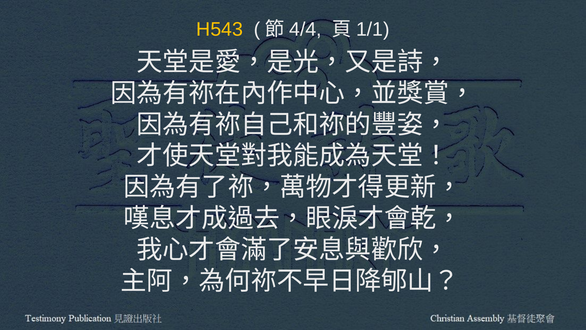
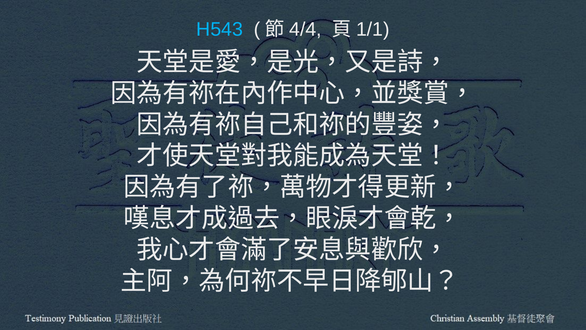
H543 colour: yellow -> light blue
